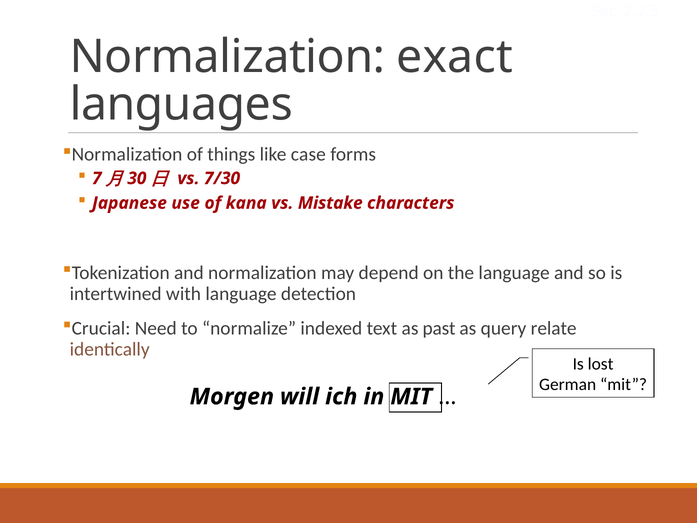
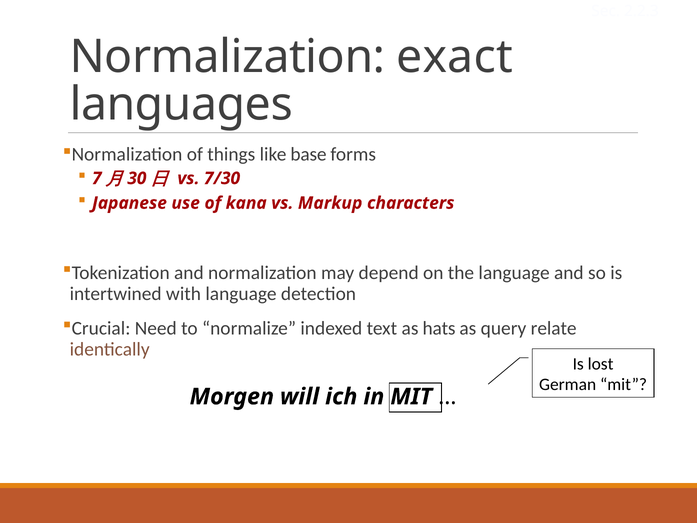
case: case -> base
Mistake: Mistake -> Markup
past: past -> hats
